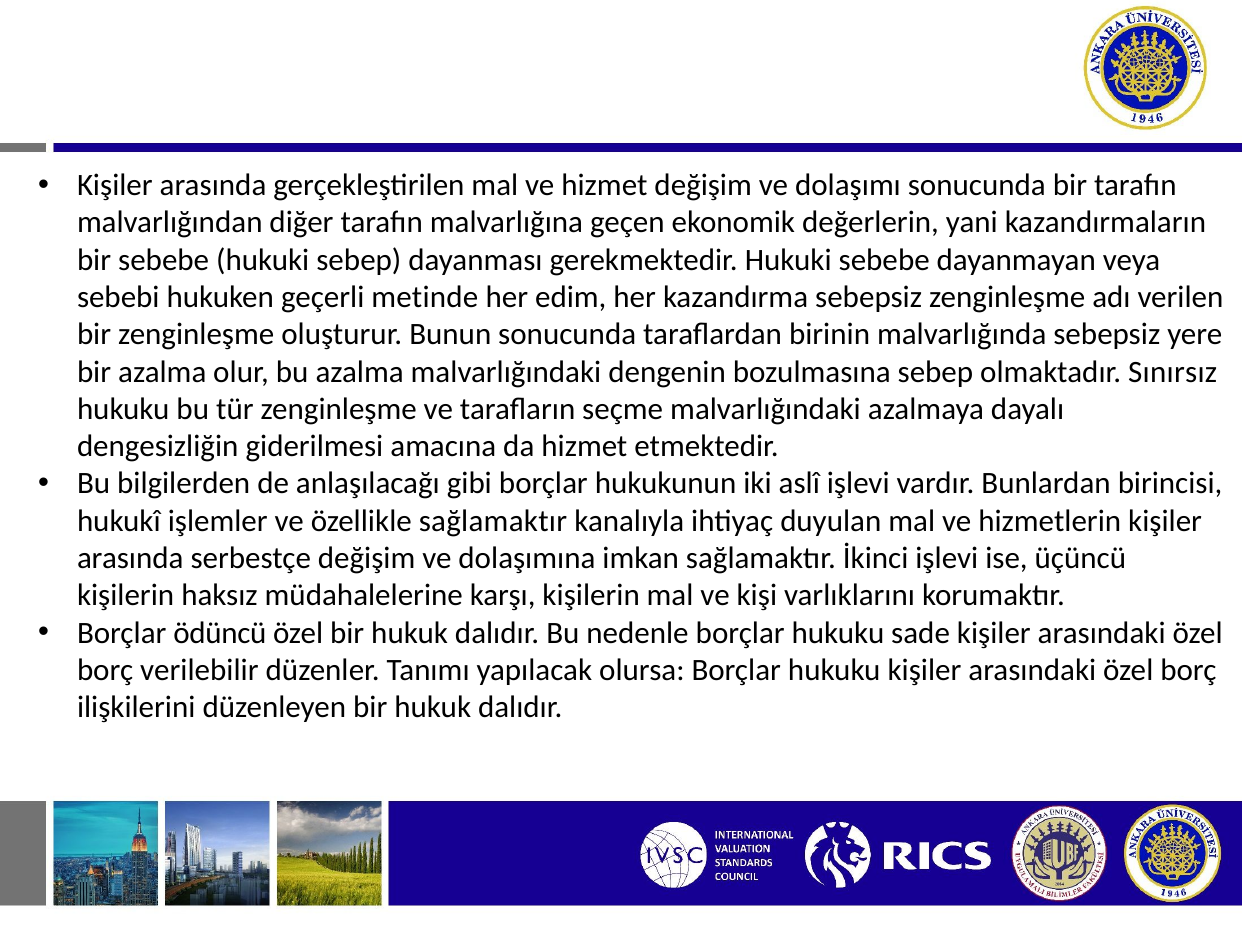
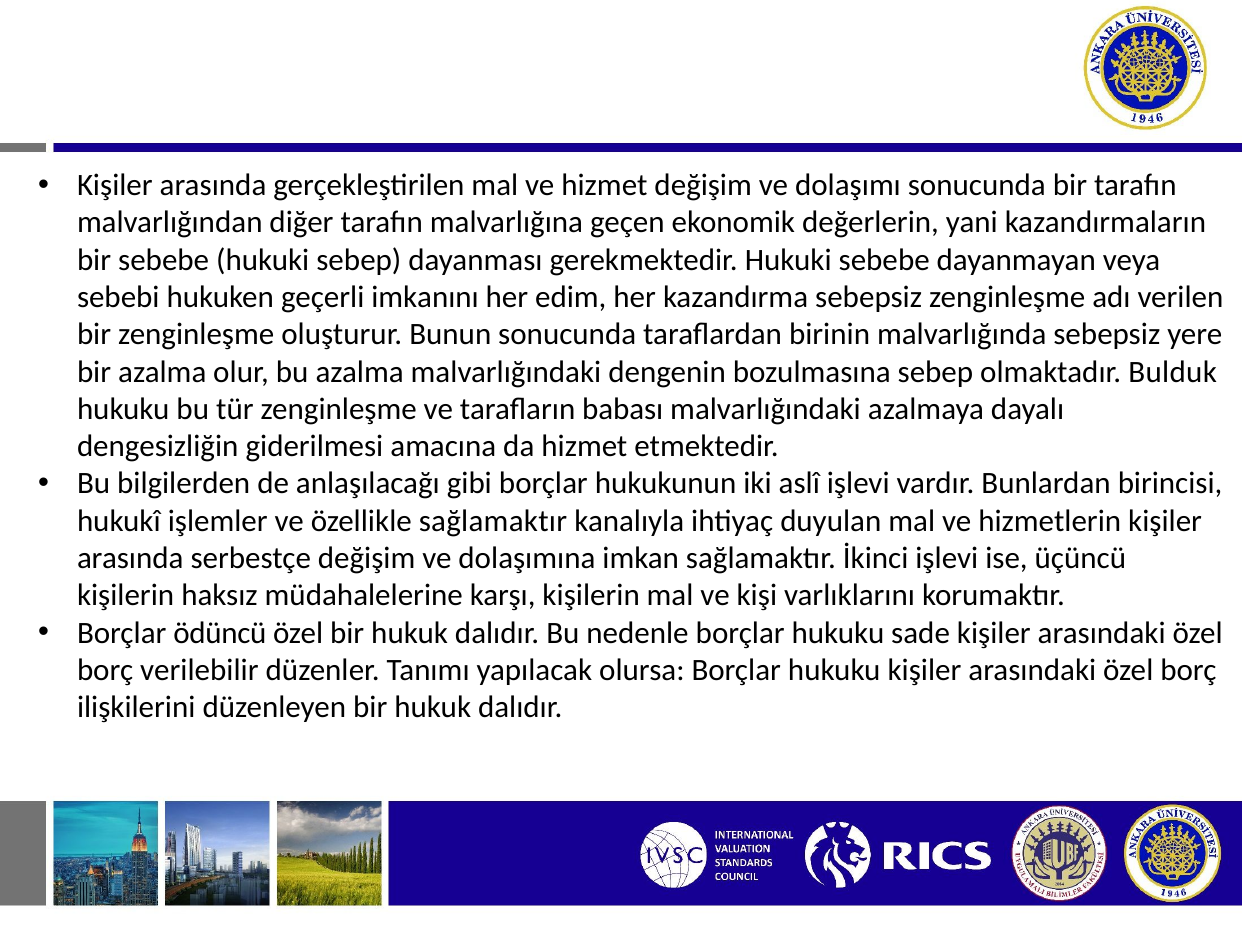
metinde: metinde -> imkanını
Sınırsız: Sınırsız -> Bulduk
seçme: seçme -> babası
